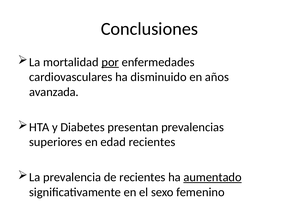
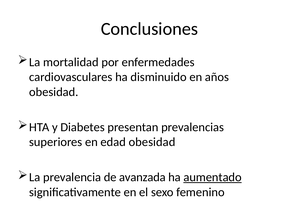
por underline: present -> none
avanzada at (54, 92): avanzada -> obesidad
edad recientes: recientes -> obesidad
de recientes: recientes -> avanzada
